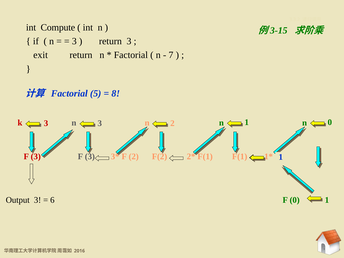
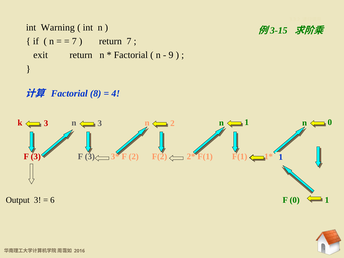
Compute: Compute -> Warning
3 at (74, 41): 3 -> 7
return 3: 3 -> 7
7: 7 -> 9
5: 5 -> 8
8: 8 -> 4
